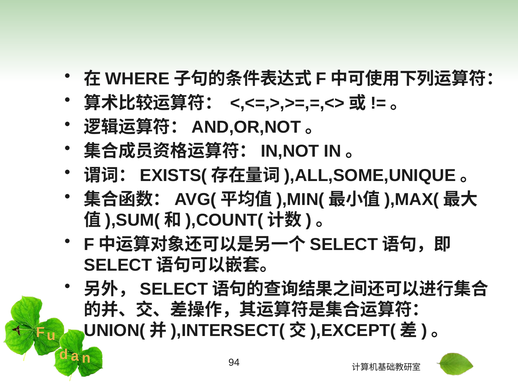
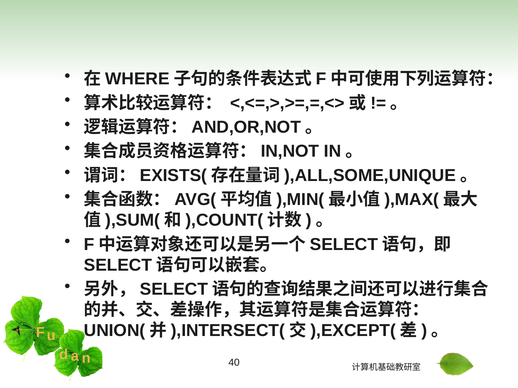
94: 94 -> 40
